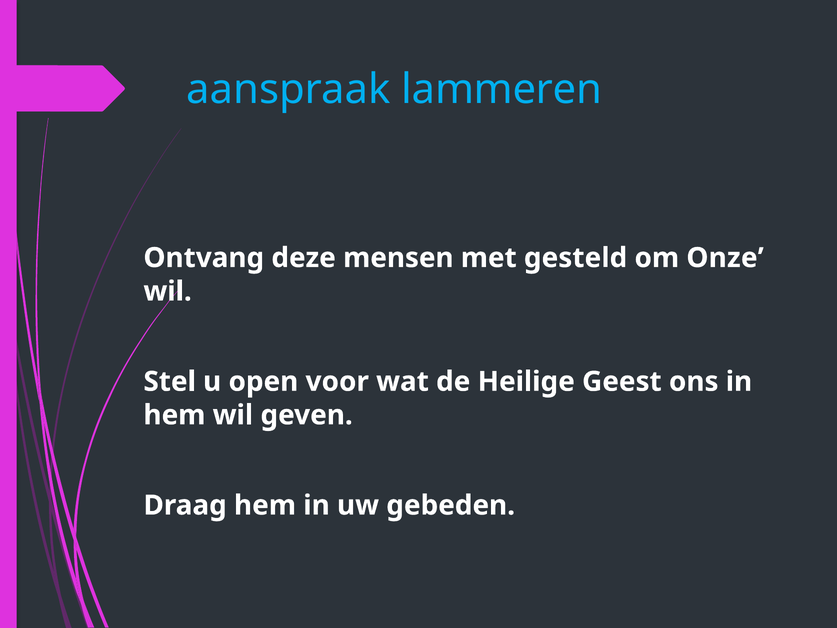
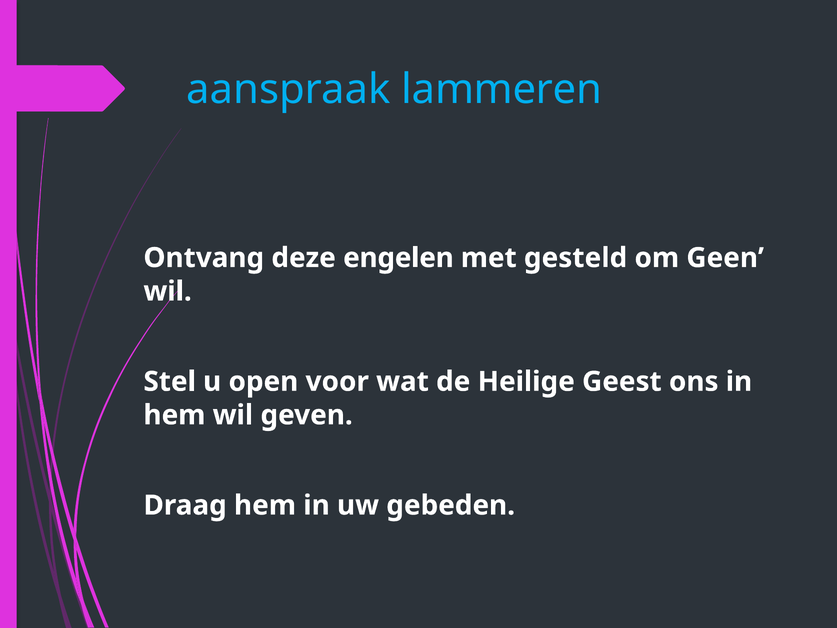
mensen: mensen -> engelen
Onze: Onze -> Geen
